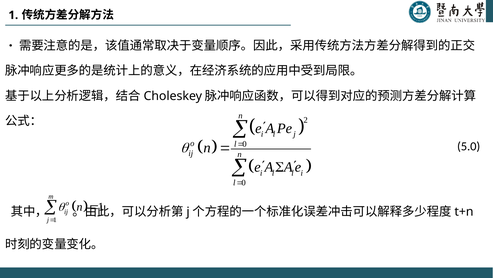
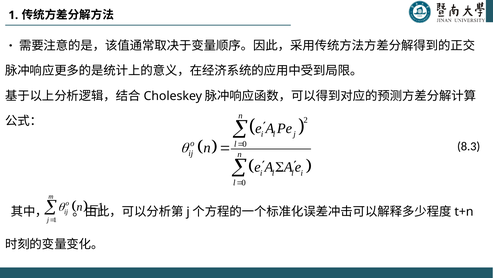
5.0: 5.0 -> 8.3
